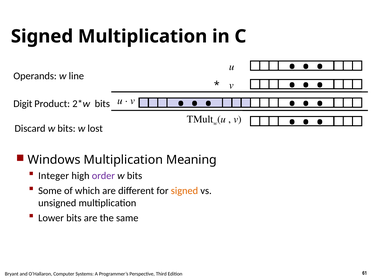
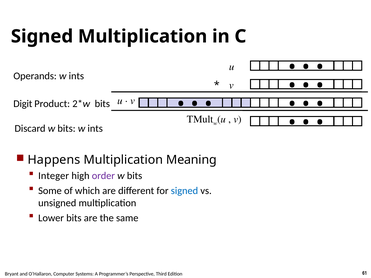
Operands w line: line -> ints
bits w lost: lost -> ints
Windows: Windows -> Happens
signed at (184, 191) colour: orange -> blue
